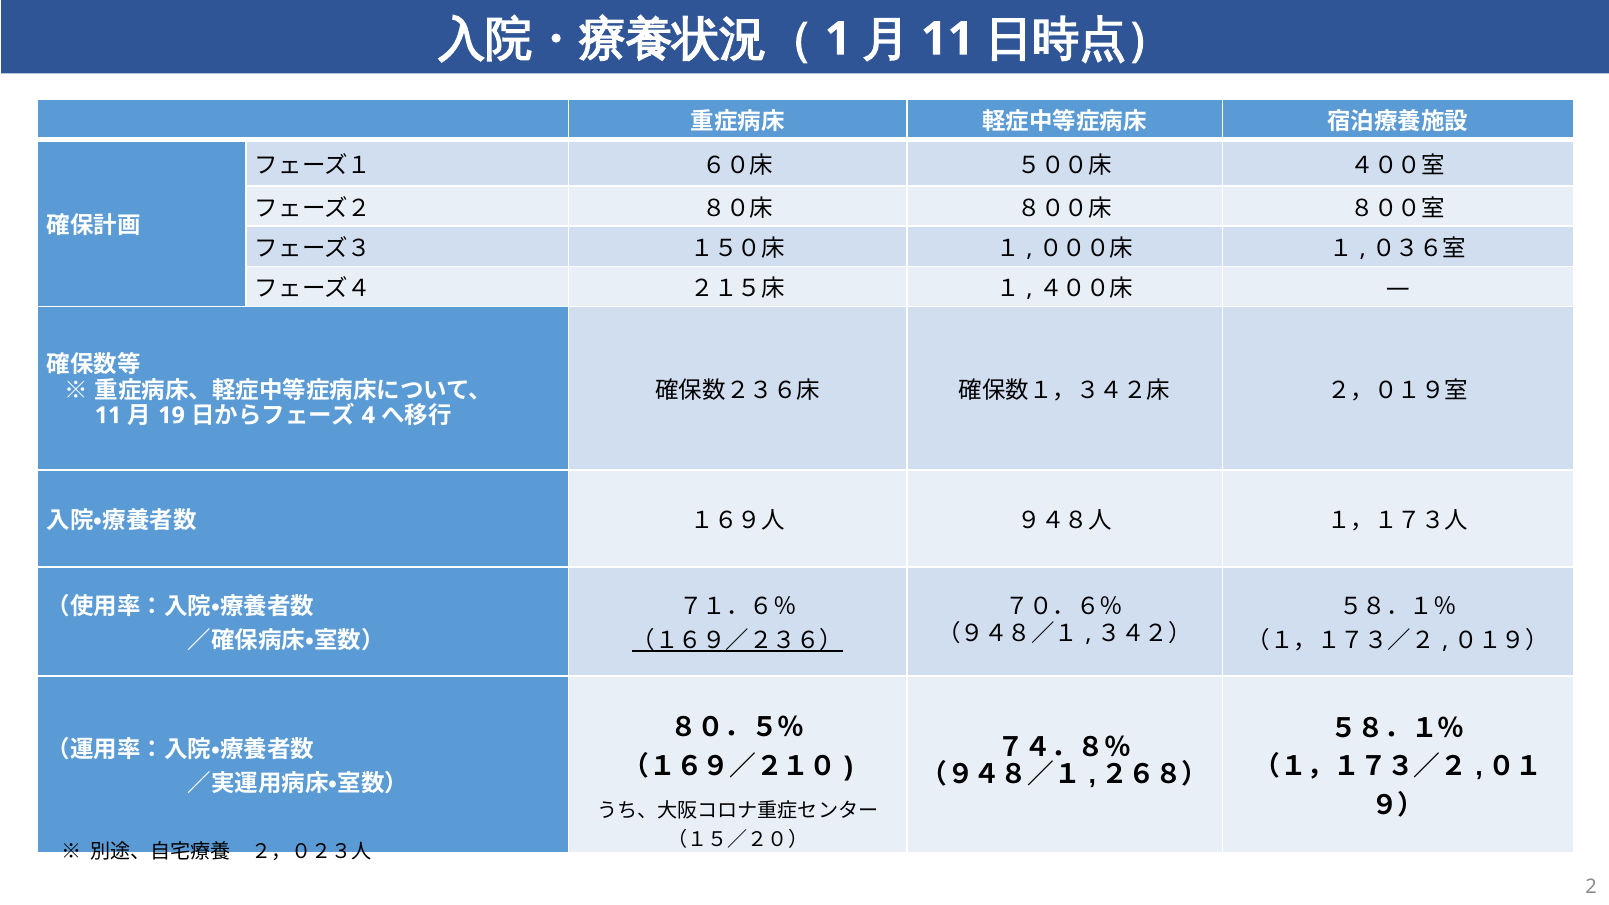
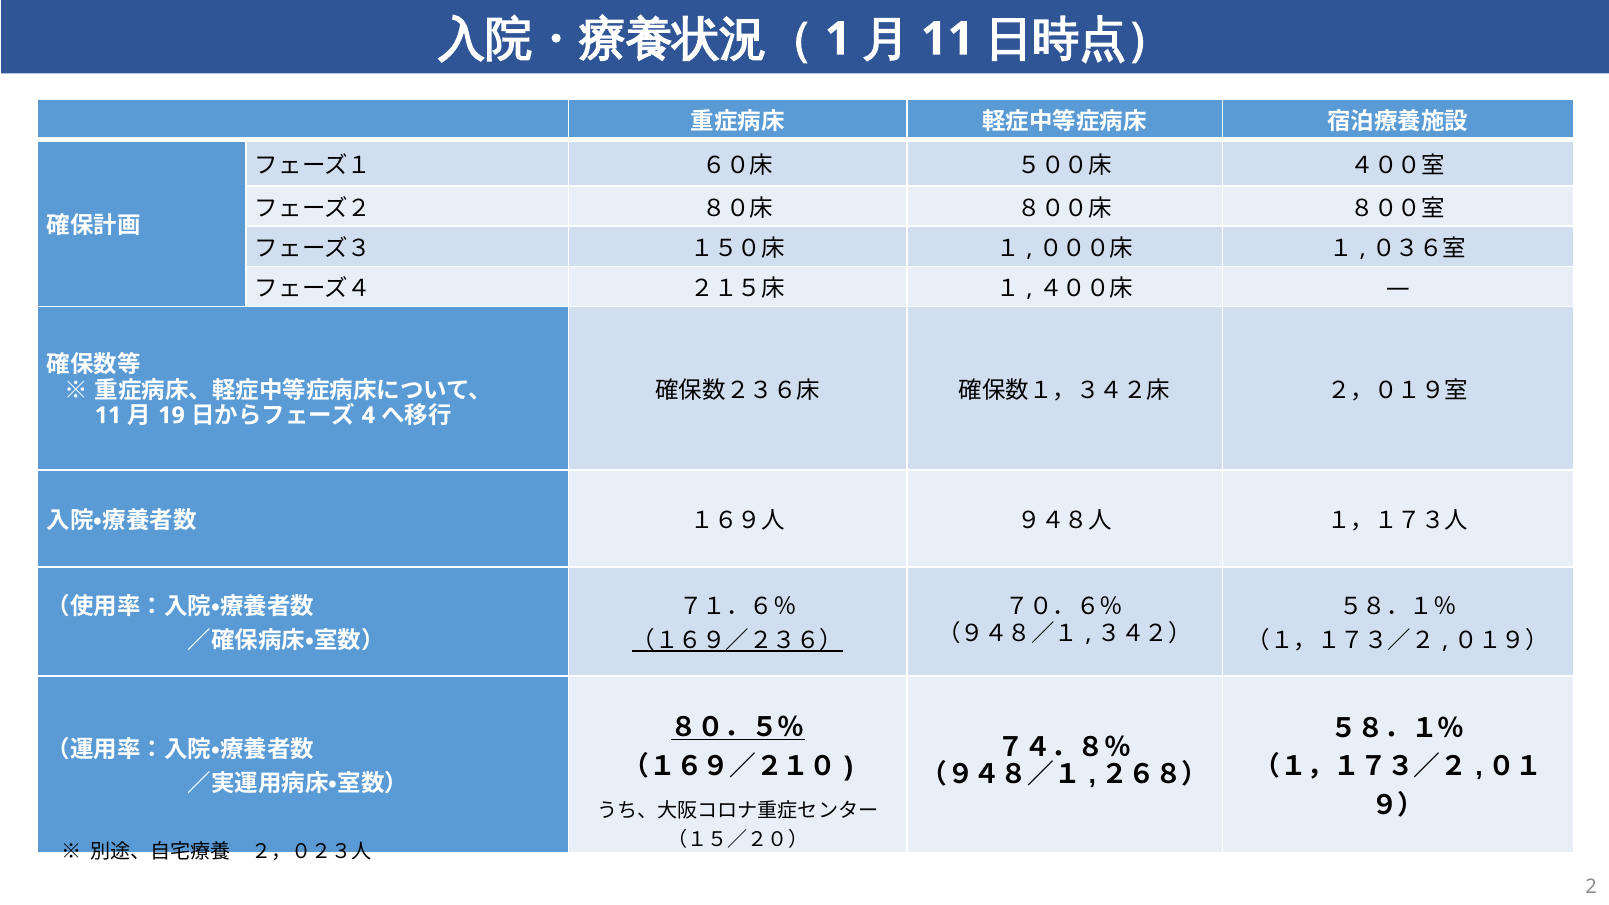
８０．５％ underline: none -> present
